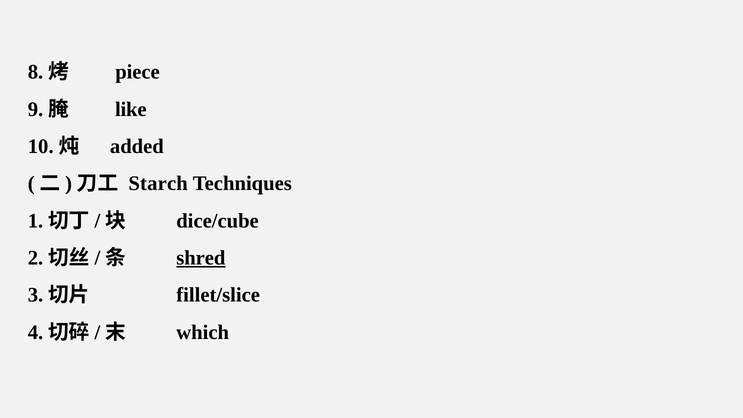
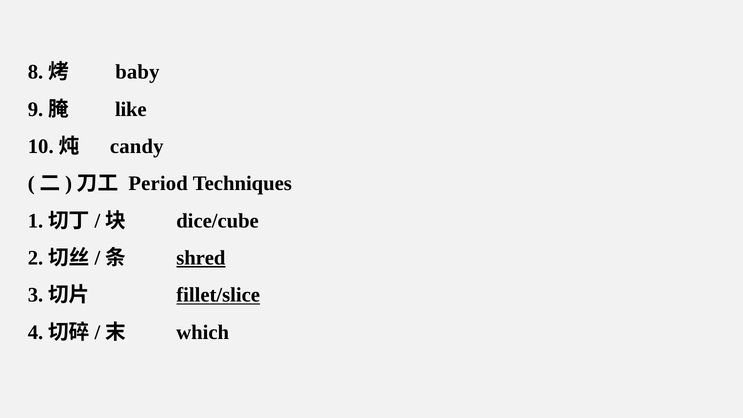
piece: piece -> baby
added: added -> candy
Starch: Starch -> Period
fillet/slice underline: none -> present
